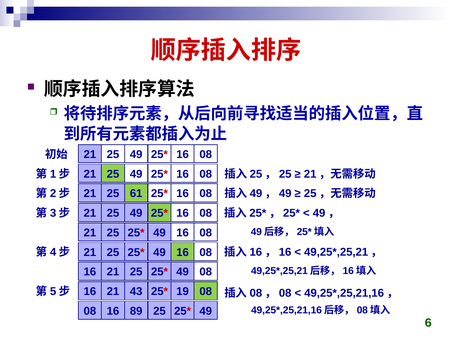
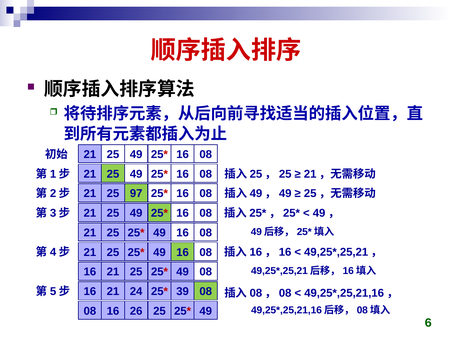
61: 61 -> 97
43: 43 -> 24
19: 19 -> 39
89: 89 -> 26
